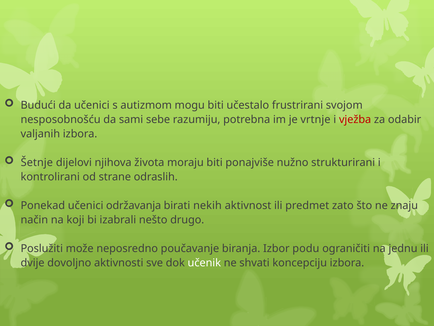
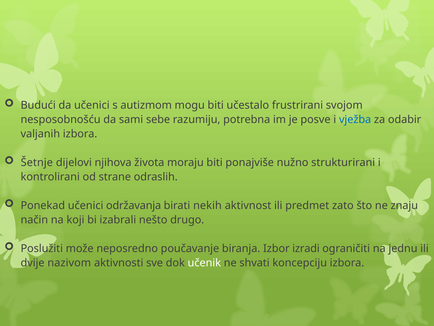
vrtnje: vrtnje -> posve
vježba colour: red -> blue
podu: podu -> izradi
dovoljno: dovoljno -> nazivom
